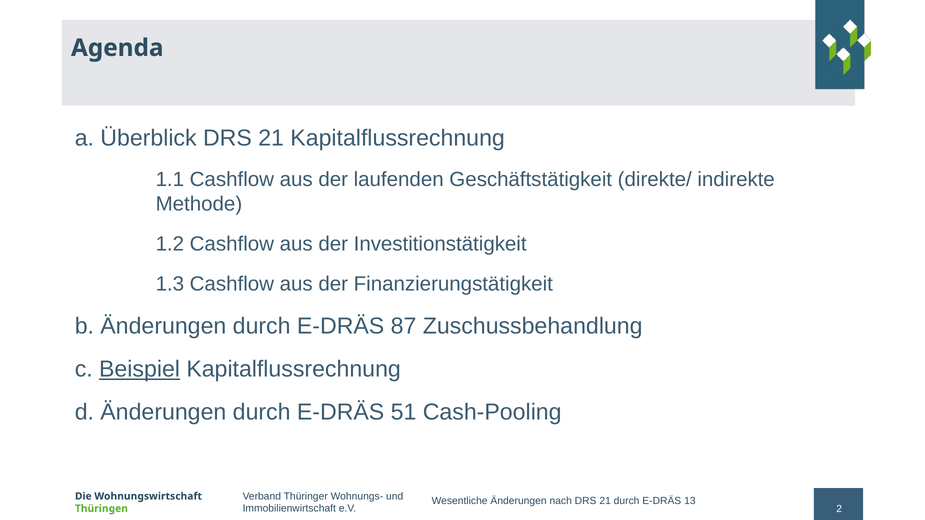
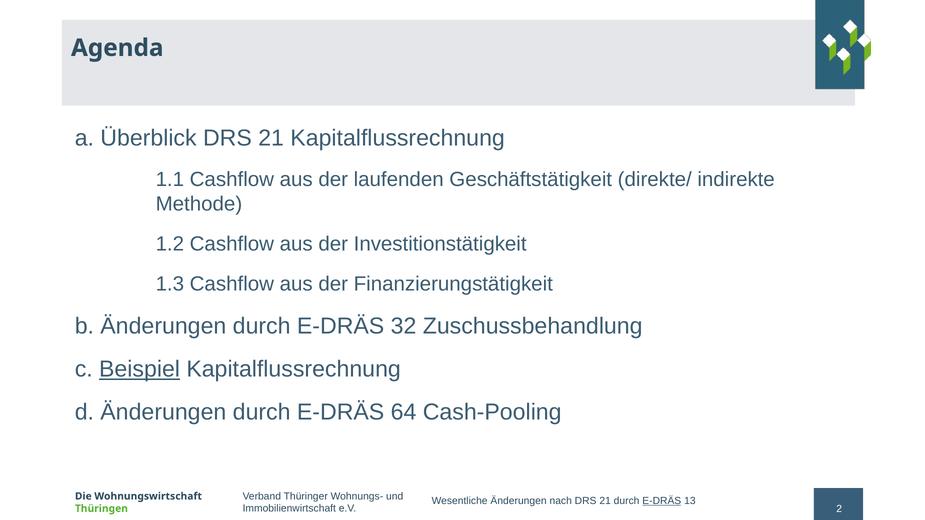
87: 87 -> 32
51: 51 -> 64
E-DRÄS at (662, 501) underline: none -> present
